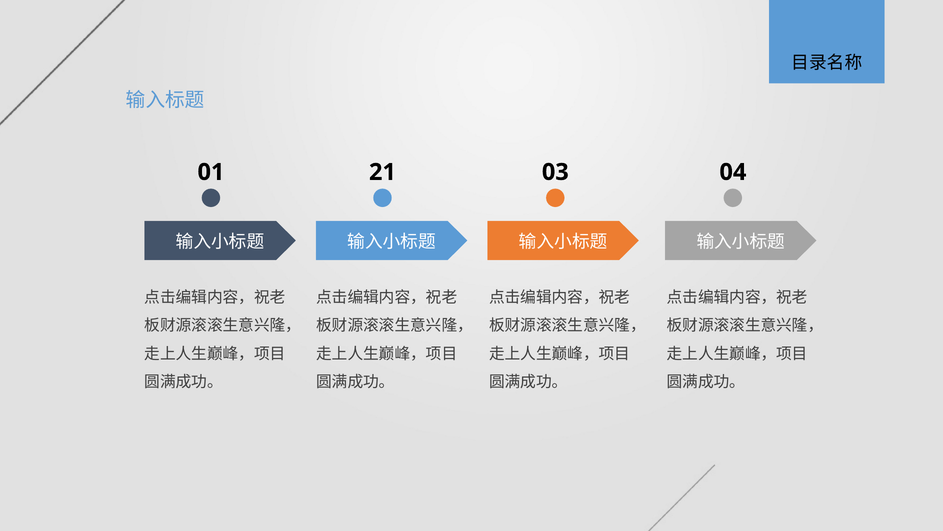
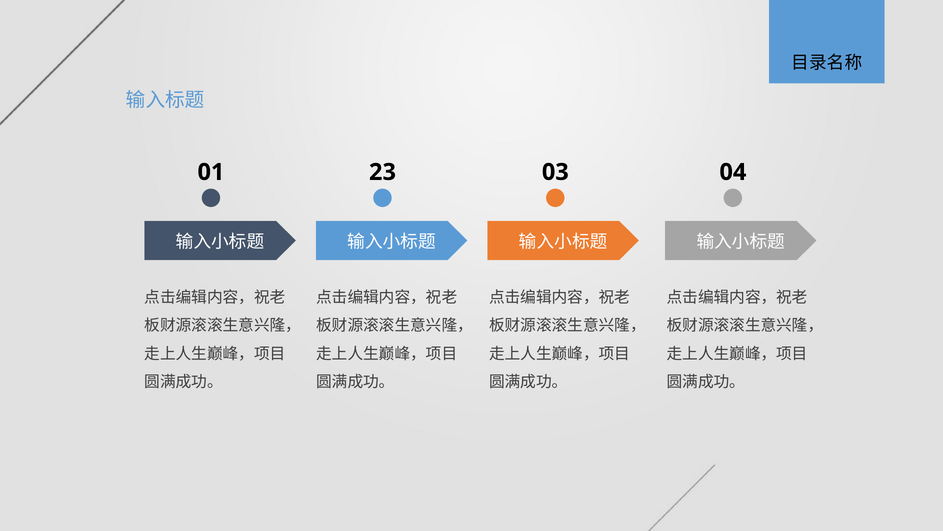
21: 21 -> 23
